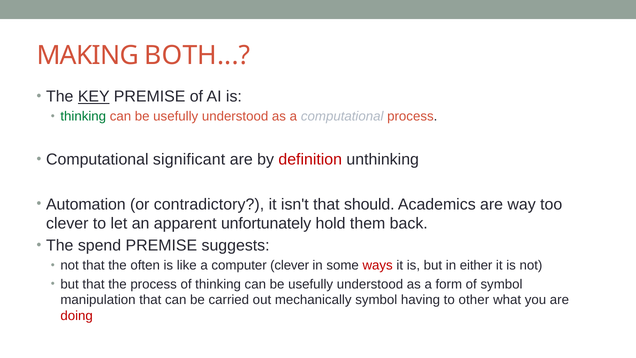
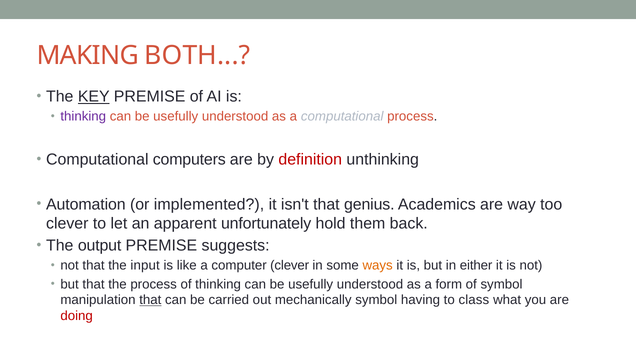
thinking at (83, 116) colour: green -> purple
significant: significant -> computers
contradictory: contradictory -> implemented
should: should -> genius
spend: spend -> output
often: often -> input
ways colour: red -> orange
that at (150, 300) underline: none -> present
other: other -> class
